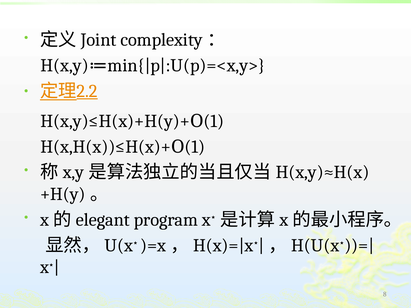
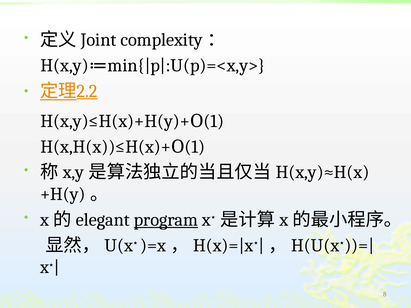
program underline: none -> present
